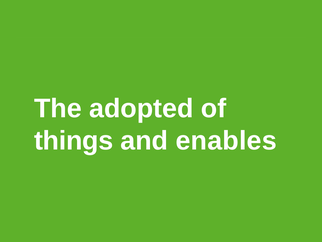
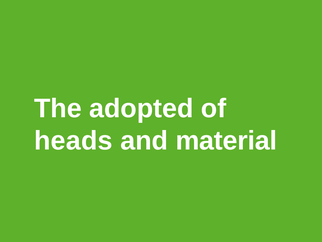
things: things -> heads
enables: enables -> material
